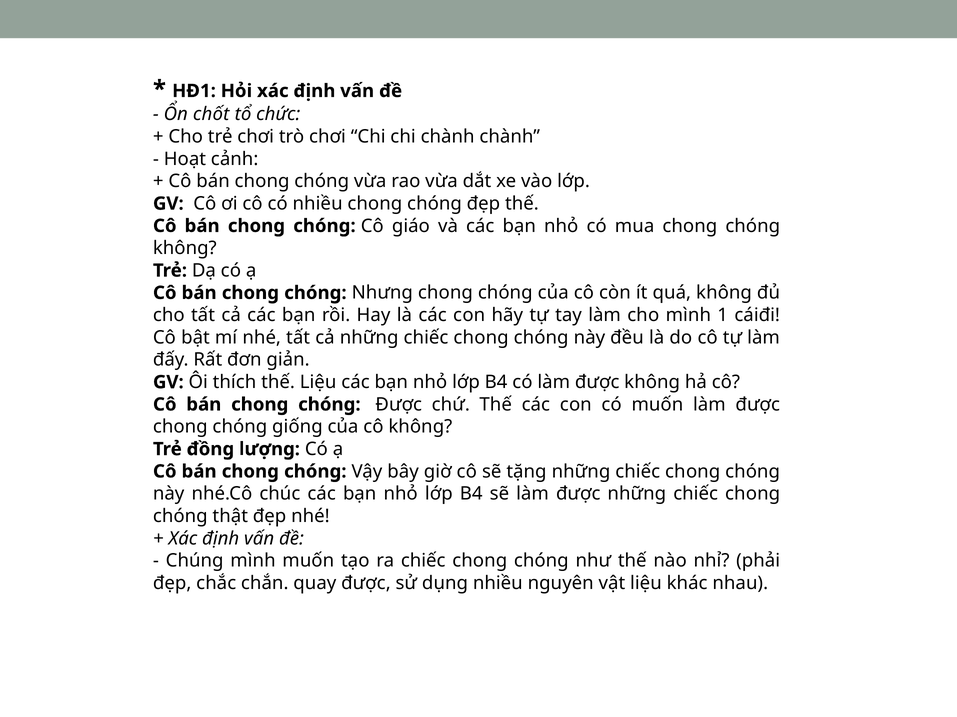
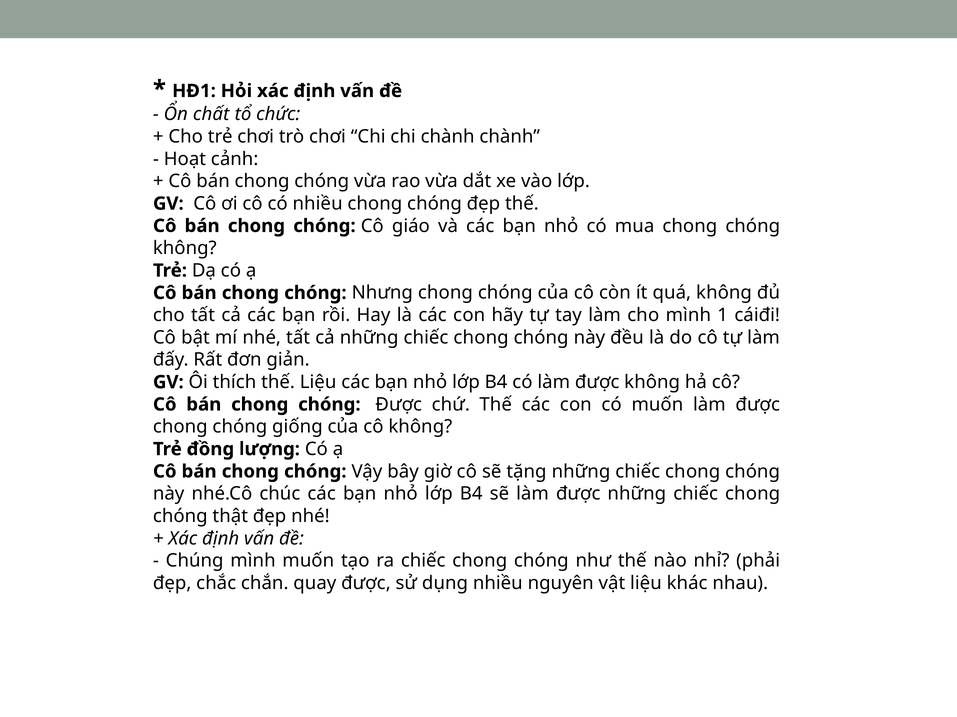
chốt: chốt -> chất
